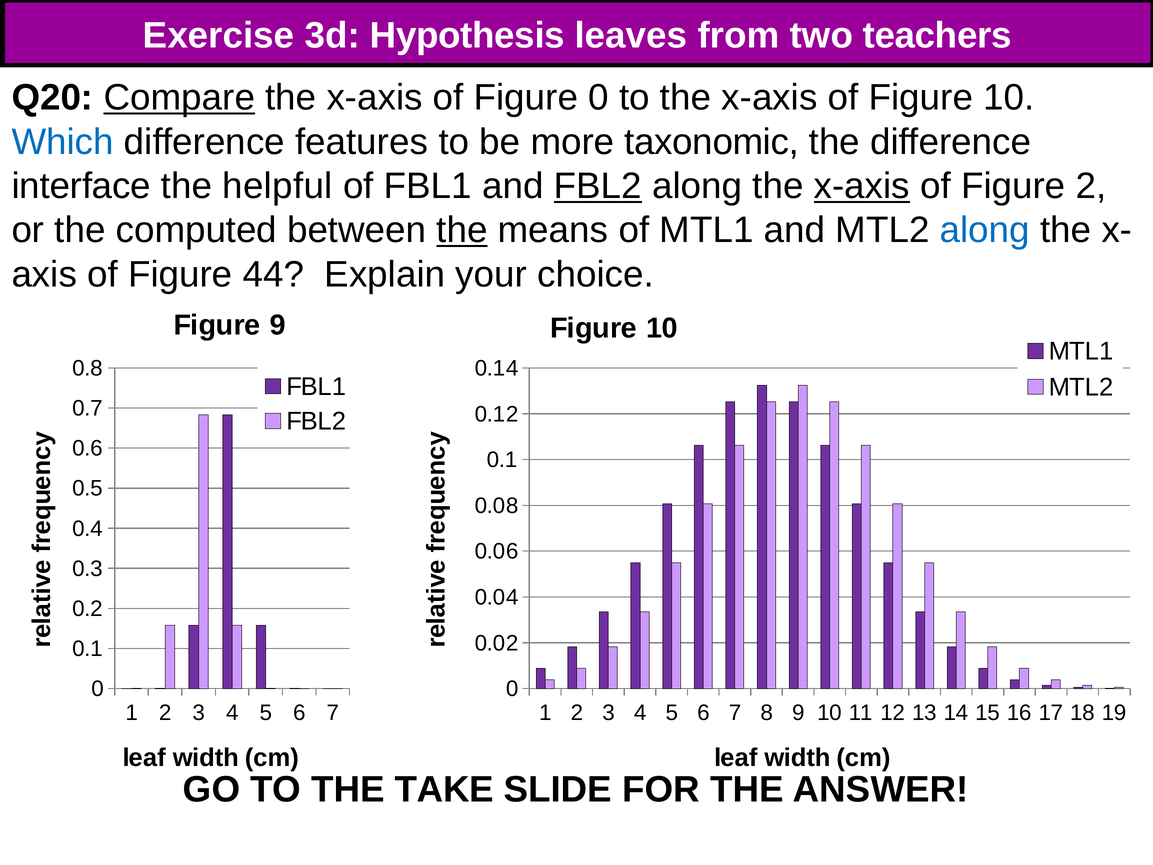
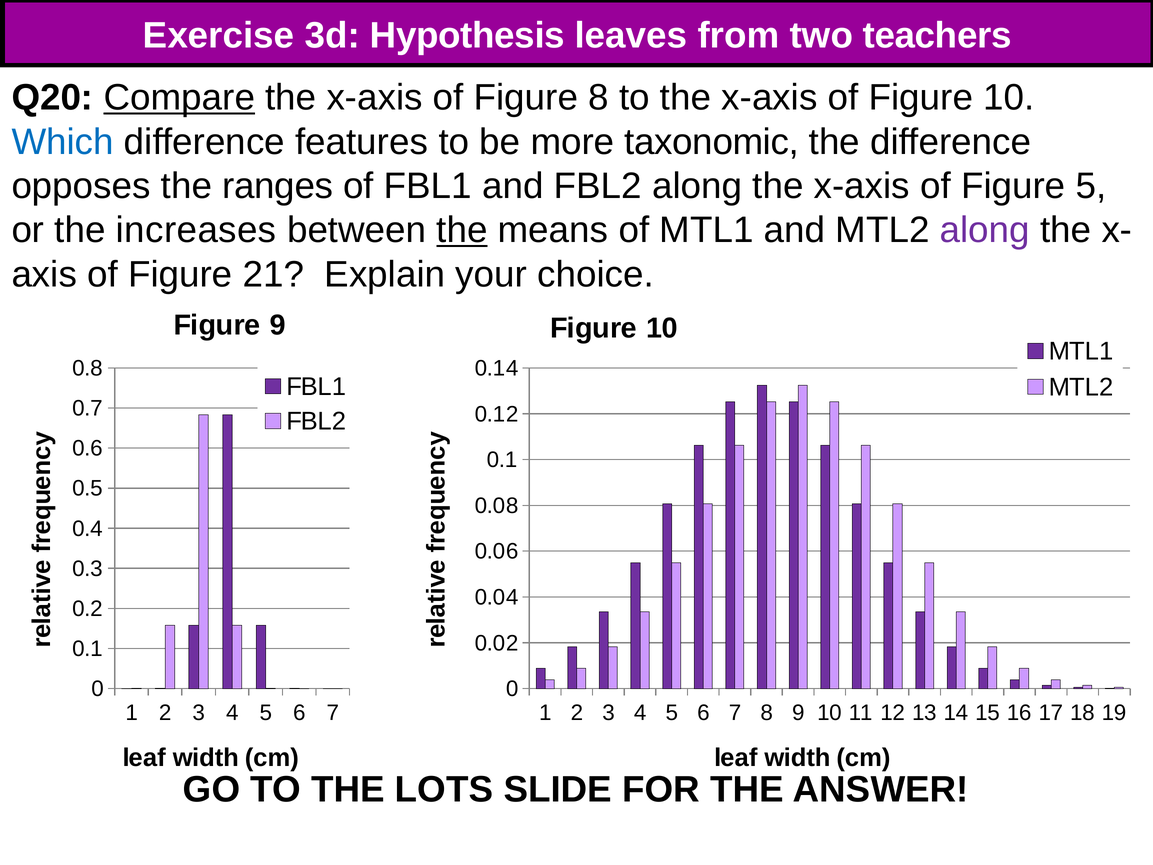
Figure 0: 0 -> 8
interface: interface -> opposes
helpful: helpful -> ranges
FBL2 at (598, 186) underline: present -> none
x-axis at (862, 186) underline: present -> none
Figure 2: 2 -> 5
computed: computed -> increases
along at (985, 230) colour: blue -> purple
44: 44 -> 21
TAKE: TAKE -> LOTS
